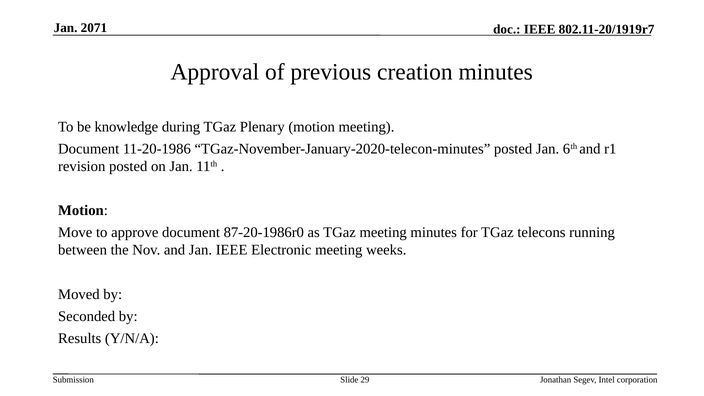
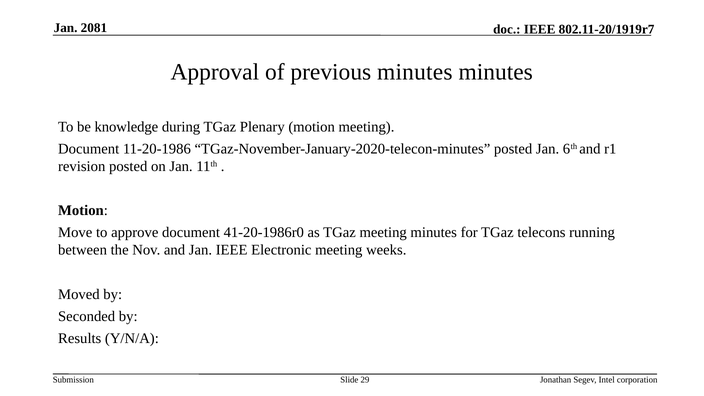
2071: 2071 -> 2081
previous creation: creation -> minutes
87-20-1986r0: 87-20-1986r0 -> 41-20-1986r0
